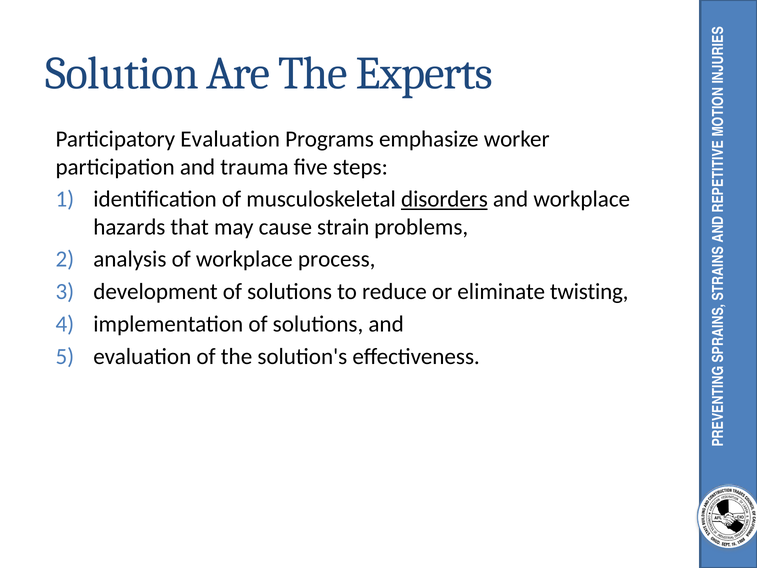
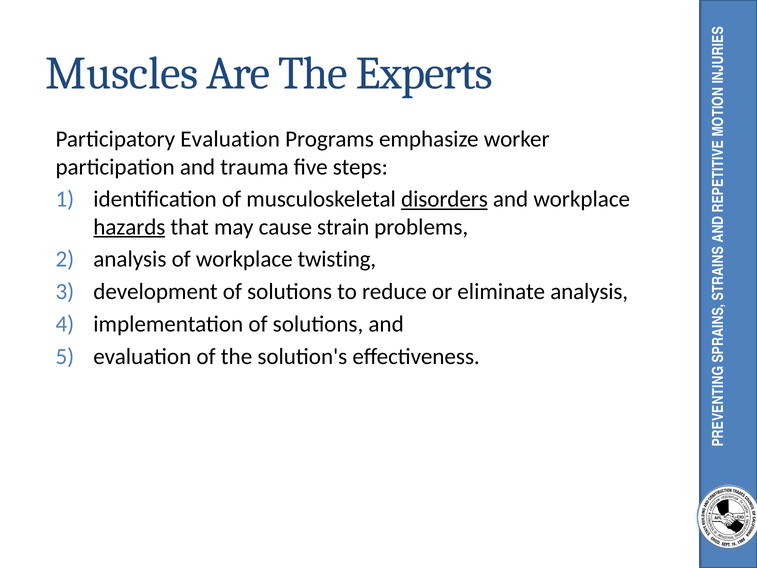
Solution: Solution -> Muscles
hazards underline: none -> present
process: process -> twisting
eliminate twisting: twisting -> analysis
